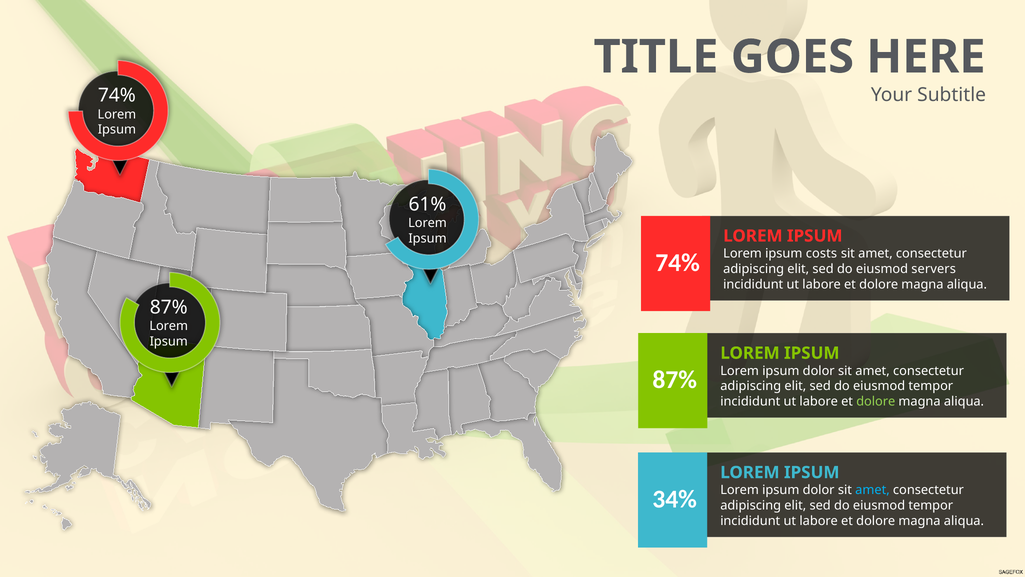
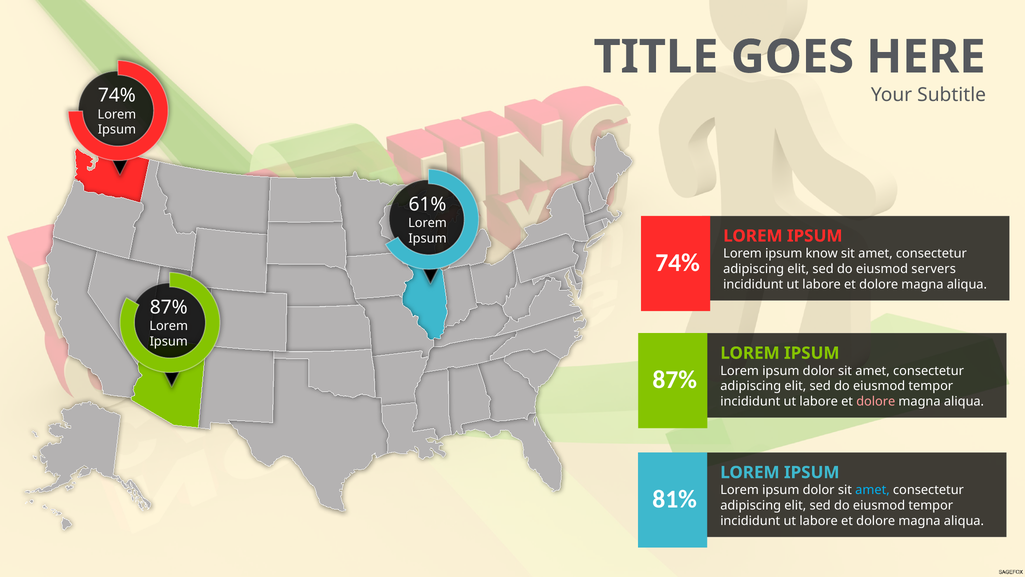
costs: costs -> know
dolore at (876, 401) colour: light green -> pink
34%: 34% -> 81%
